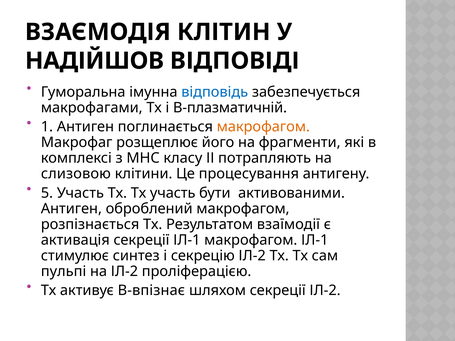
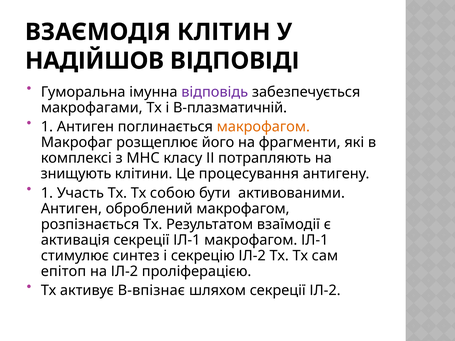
відповідь colour: blue -> purple
слизовою: слизовою -> знищують
5 at (47, 193): 5 -> 1
Тх участь: участь -> собою
пульпі: пульпі -> епітоп
